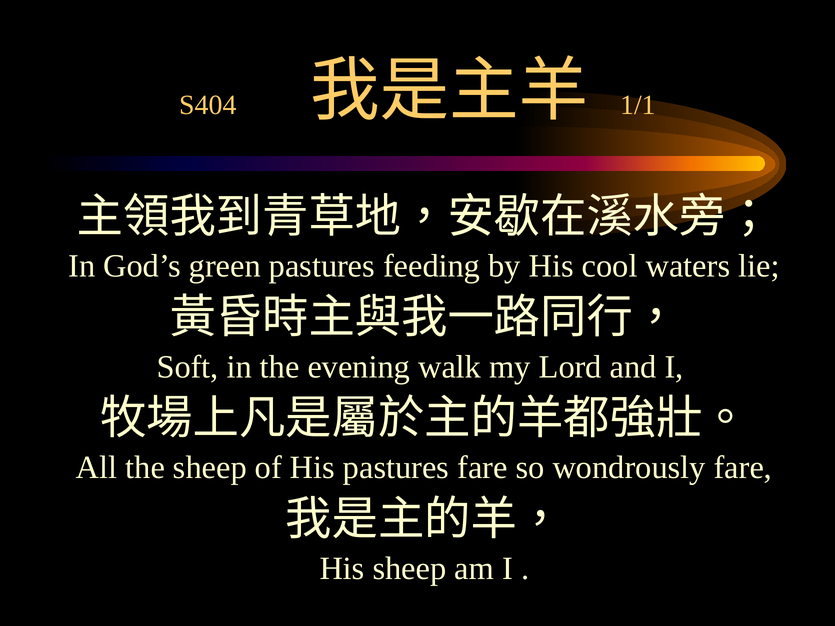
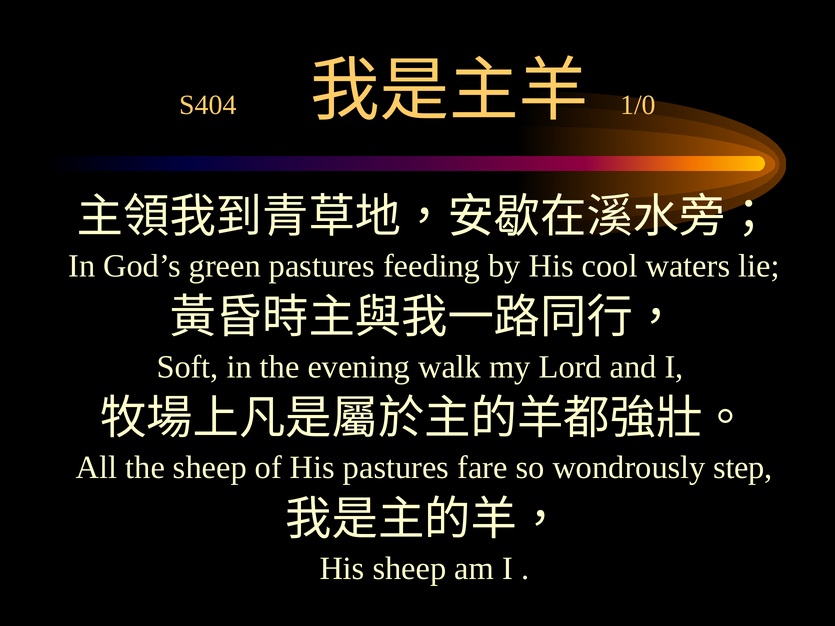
1/1: 1/1 -> 1/0
wondrously fare: fare -> step
